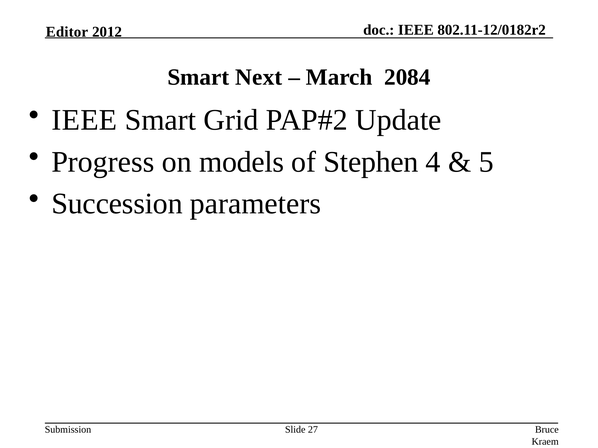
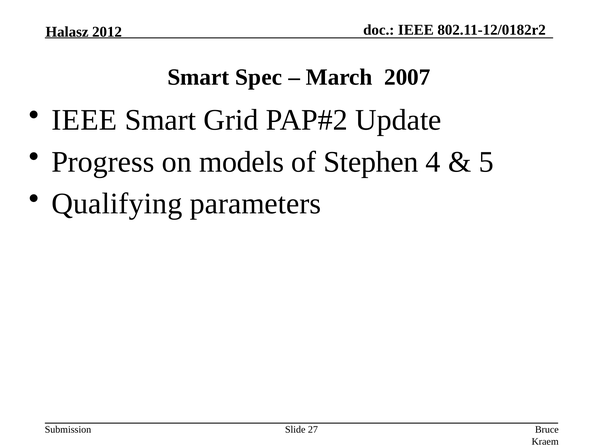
Editor: Editor -> Halasz
Next: Next -> Spec
2084: 2084 -> 2007
Succession: Succession -> Qualifying
